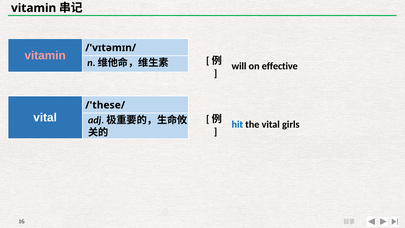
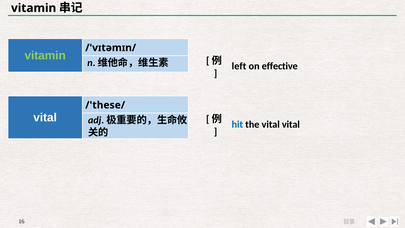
vitamin at (45, 55) colour: pink -> light green
will: will -> left
vital girls: girls -> vital
